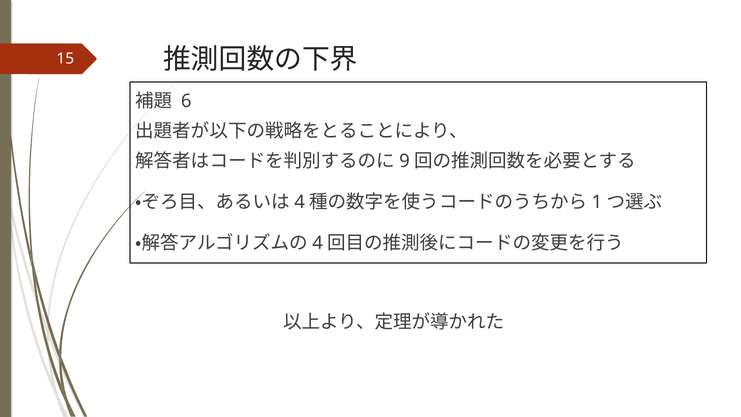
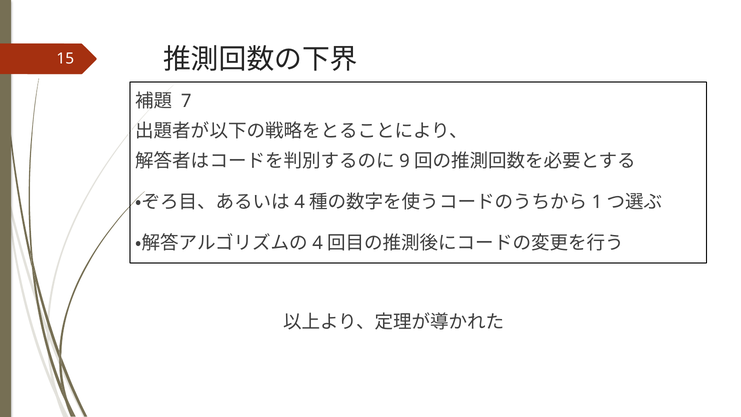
6: 6 -> 7
